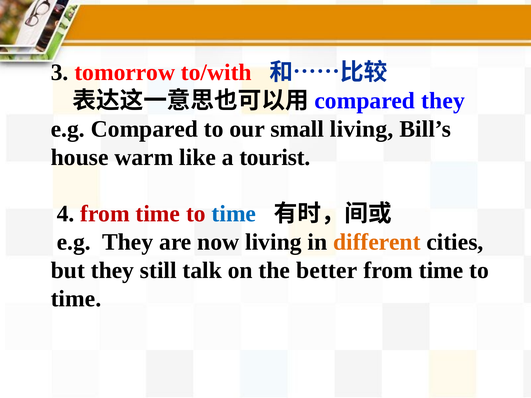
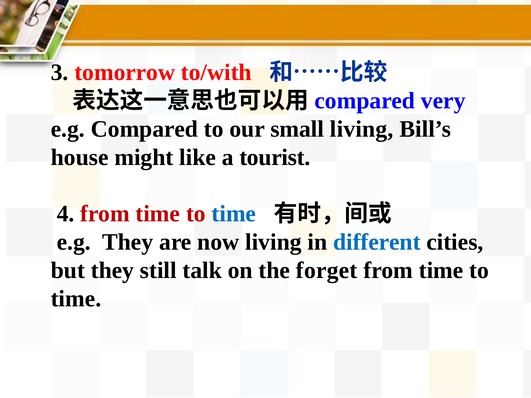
compared they: they -> very
warm: warm -> might
different colour: orange -> blue
better: better -> forget
